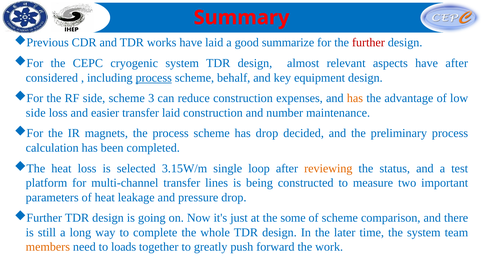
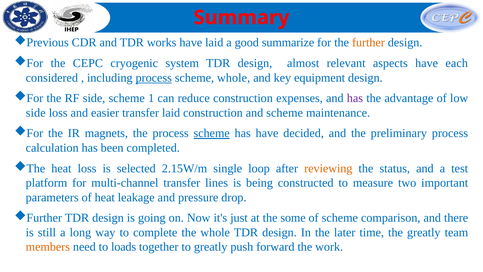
further colour: red -> orange
have after: after -> each
scheme behalf: behalf -> whole
3: 3 -> 1
has at (355, 98) colour: orange -> purple
and number: number -> scheme
scheme at (212, 133) underline: none -> present
has drop: drop -> have
3.15W/m: 3.15W/m -> 2.15W/m
the system: system -> greatly
